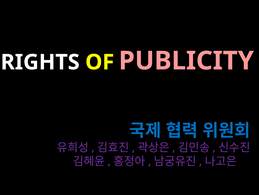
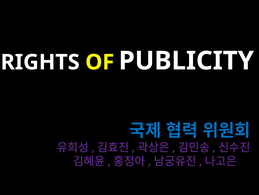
PUBLICITY colour: pink -> white
